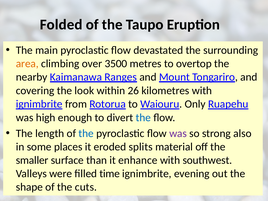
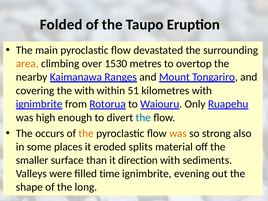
3500: 3500 -> 1530
the look: look -> with
26: 26 -> 51
length: length -> occurs
the at (86, 133) colour: blue -> orange
was at (178, 133) colour: purple -> orange
enhance: enhance -> direction
southwest: southwest -> sediments
cuts: cuts -> long
